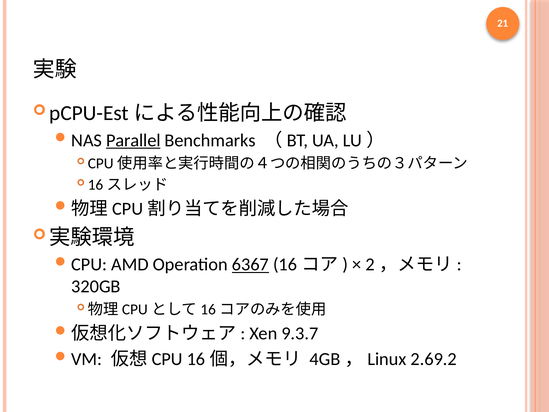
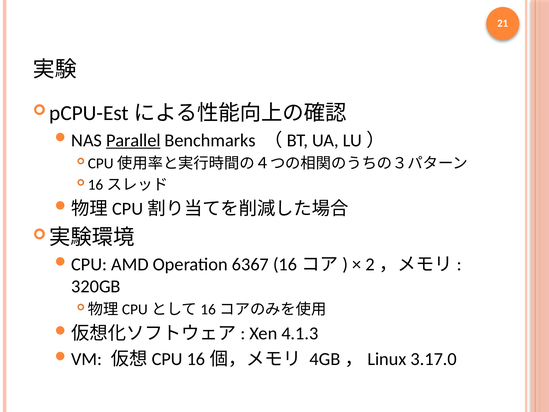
6367 underline: present -> none
9.3.7: 9.3.7 -> 4.1.3
2.69.2: 2.69.2 -> 3.17.0
